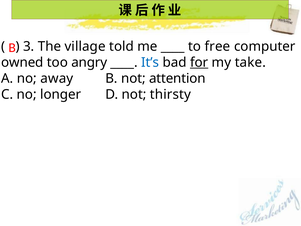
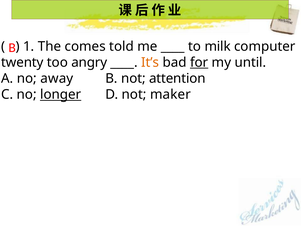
3: 3 -> 1
village: village -> comes
free: free -> milk
owned: owned -> twenty
It’s colour: blue -> orange
take: take -> until
longer underline: none -> present
thirsty: thirsty -> maker
